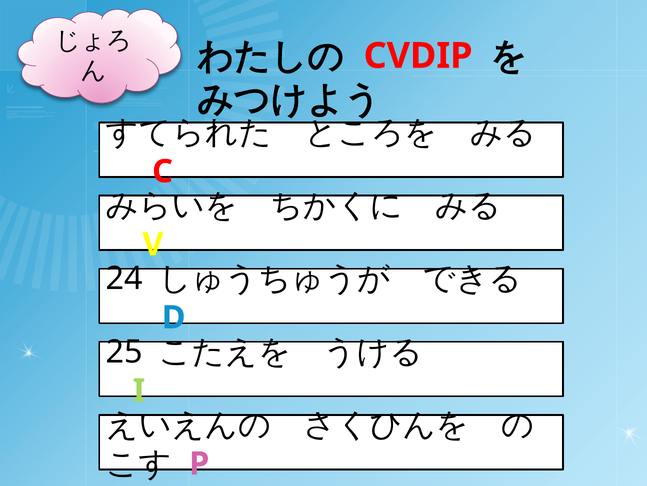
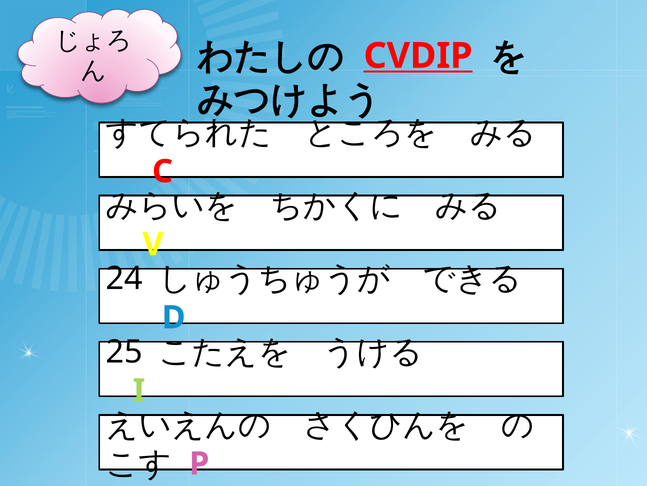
CVDIP underline: none -> present
